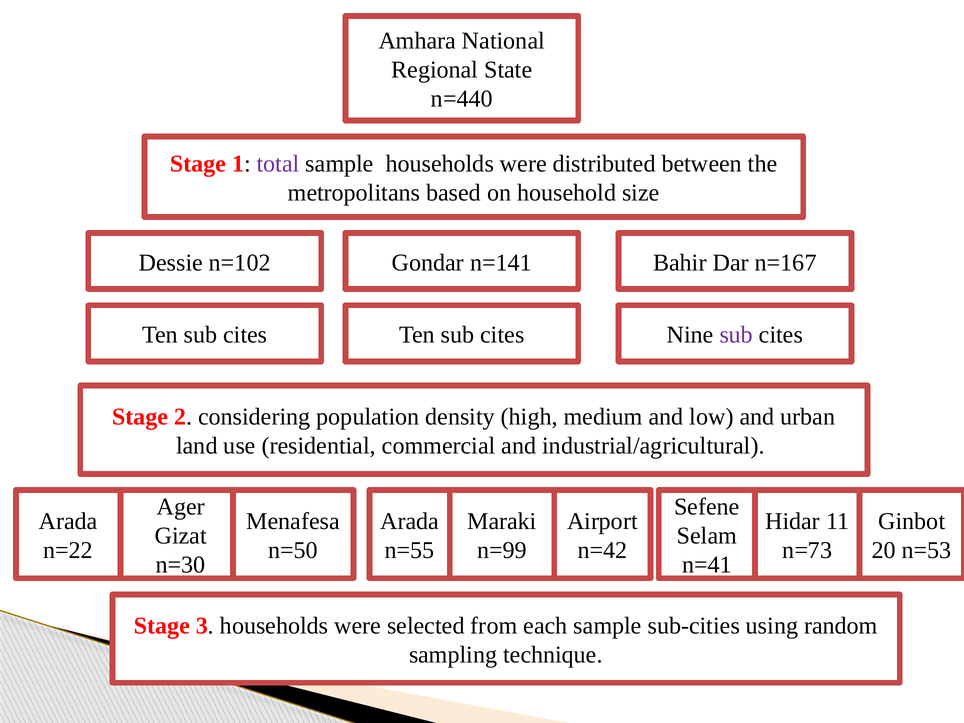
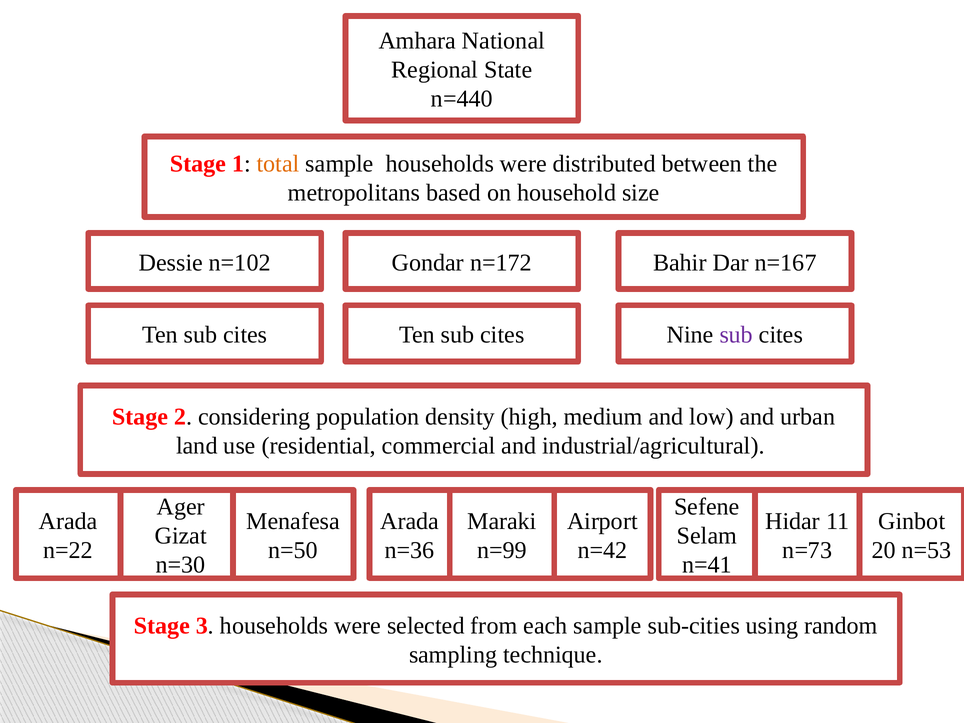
total colour: purple -> orange
n=141: n=141 -> n=172
n=55: n=55 -> n=36
